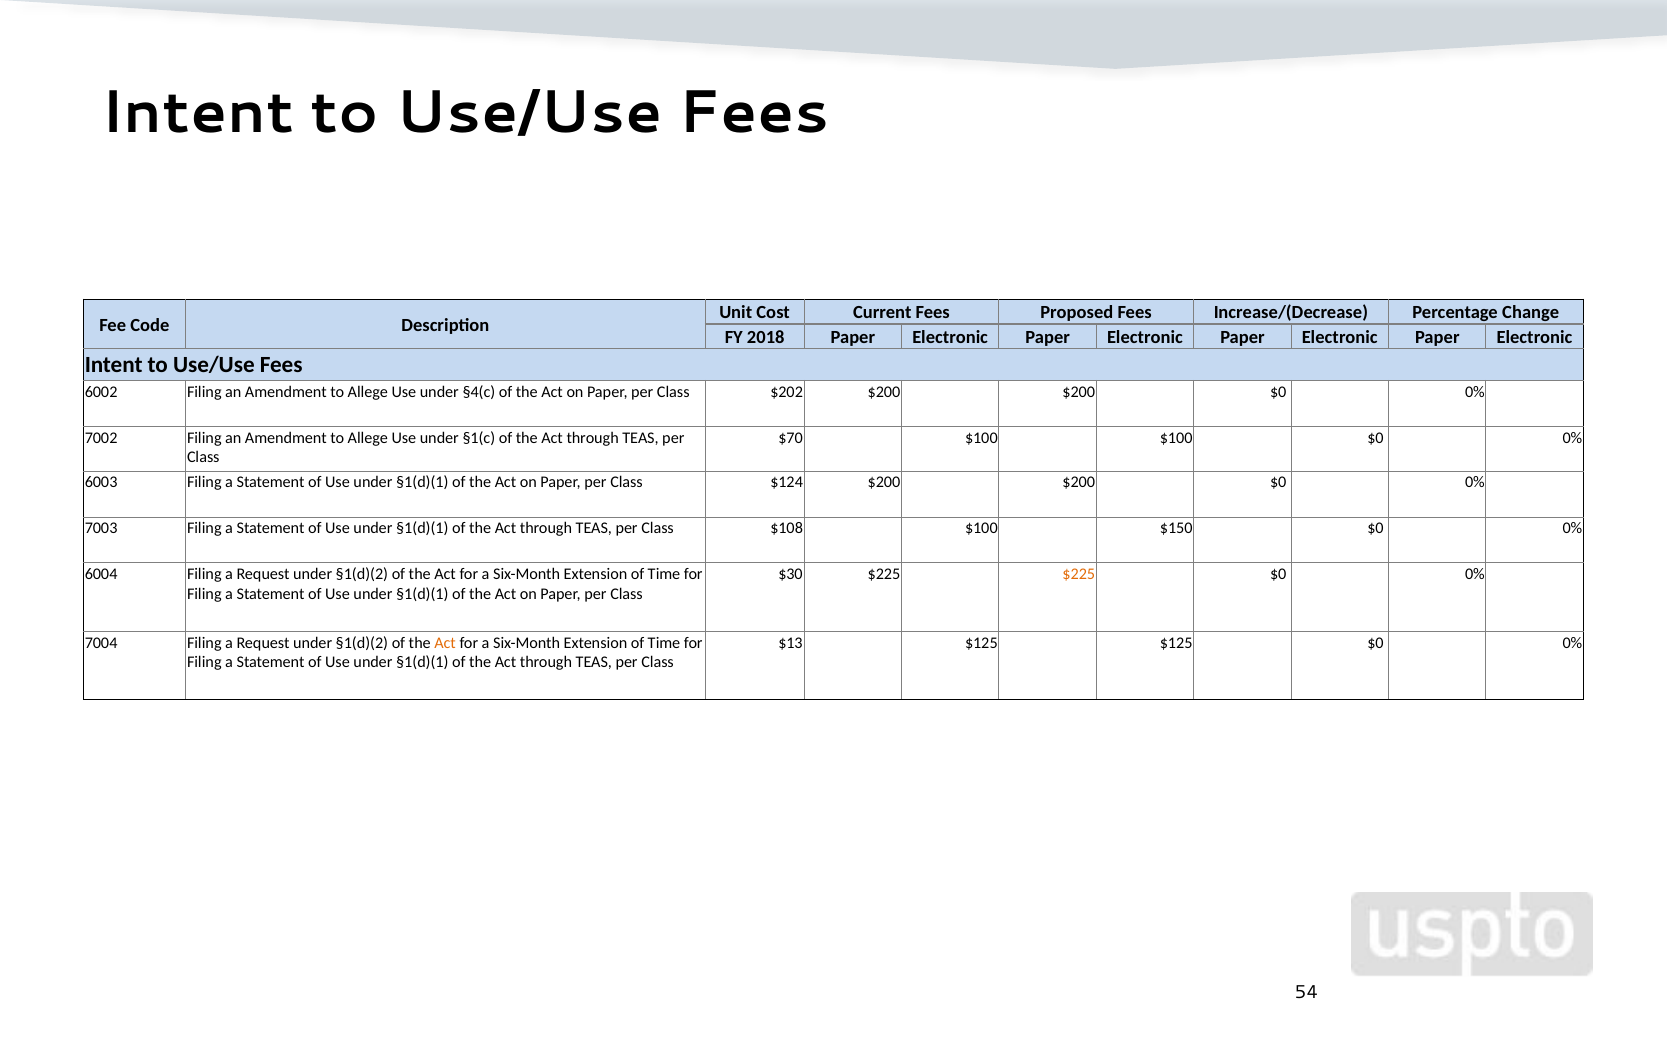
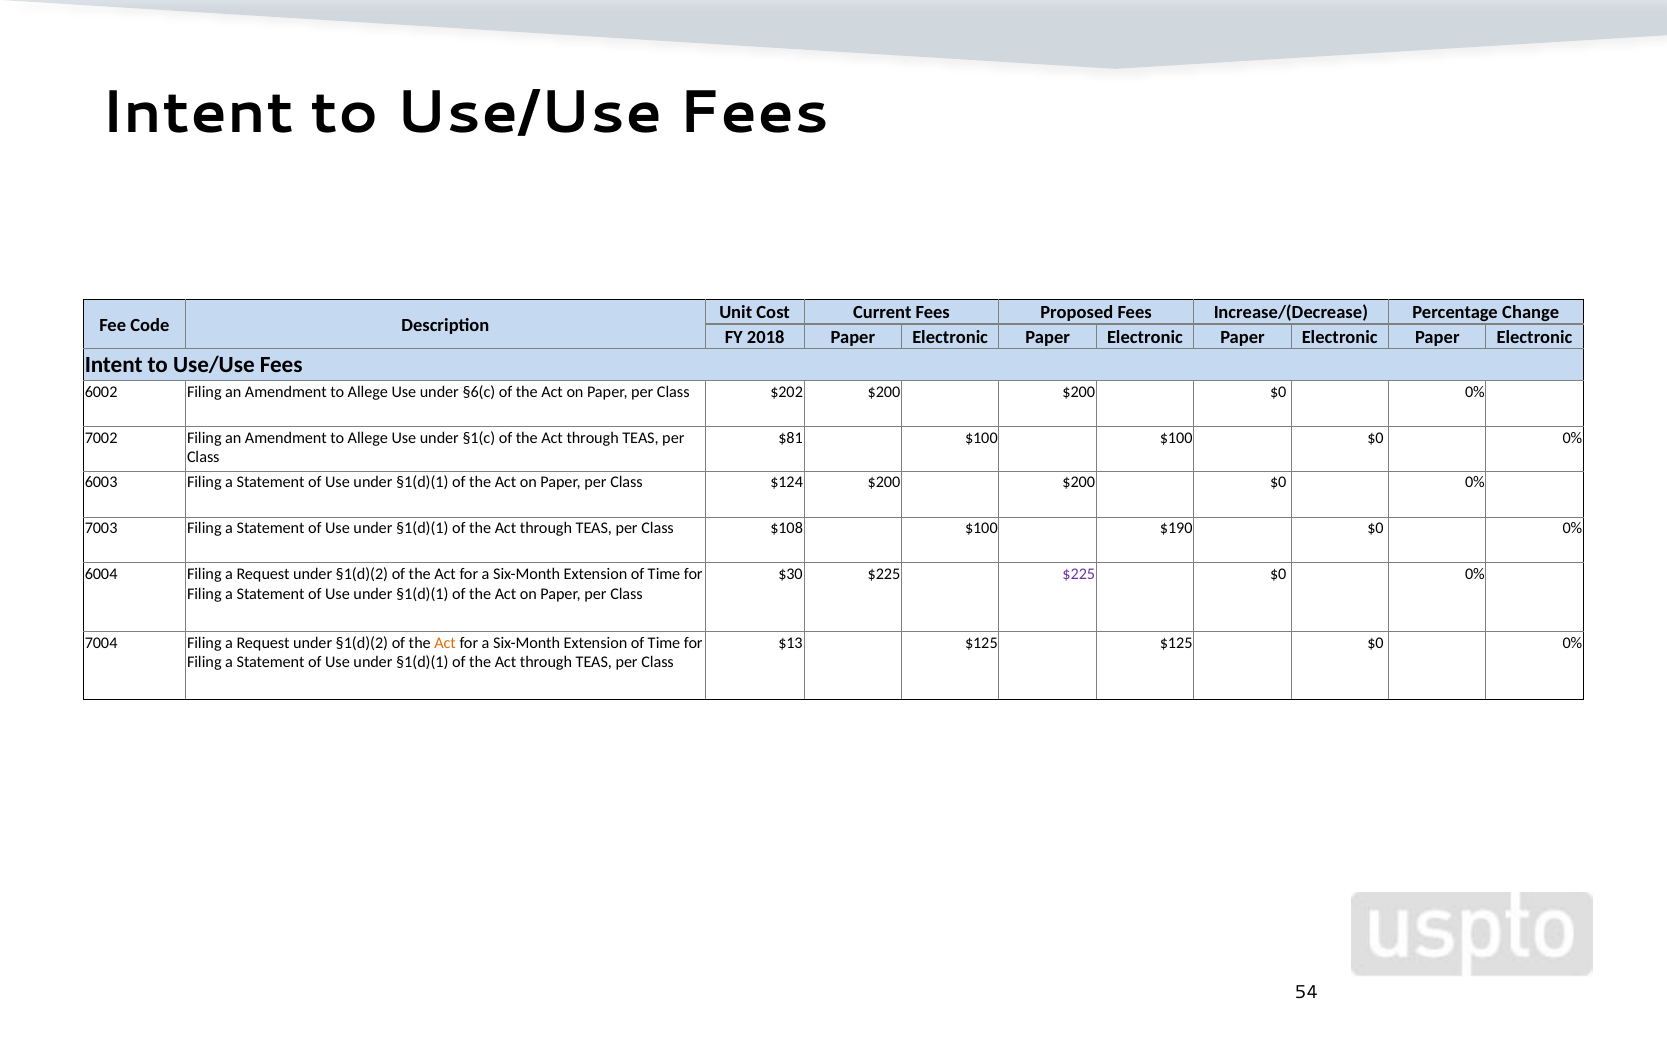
§4(c: §4(c -> §6(c
$70: $70 -> $81
$150: $150 -> $190
$225 at (1079, 574) colour: orange -> purple
